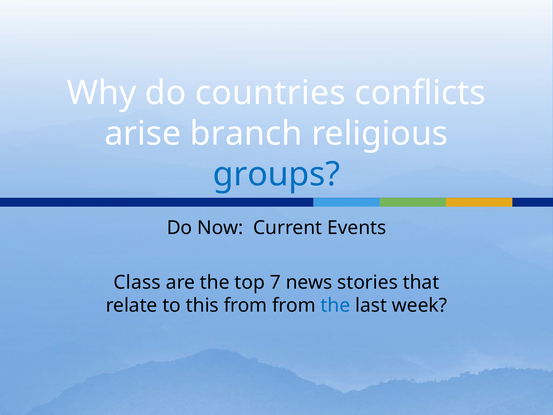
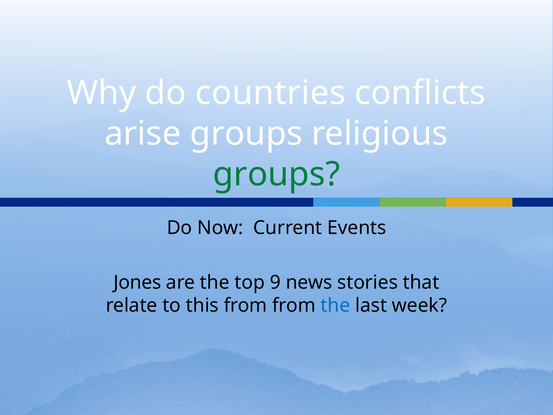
arise branch: branch -> groups
groups at (276, 174) colour: blue -> green
Class: Class -> Jones
7: 7 -> 9
